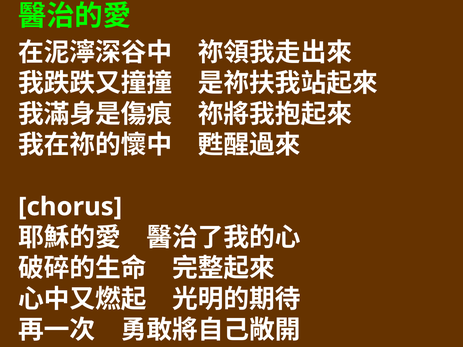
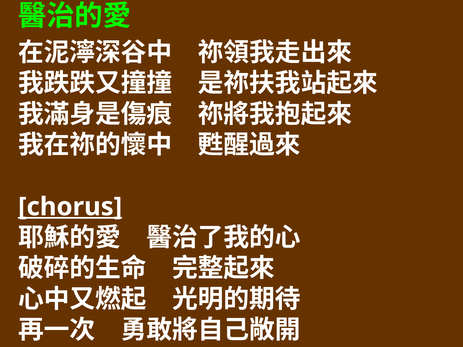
chorus underline: none -> present
